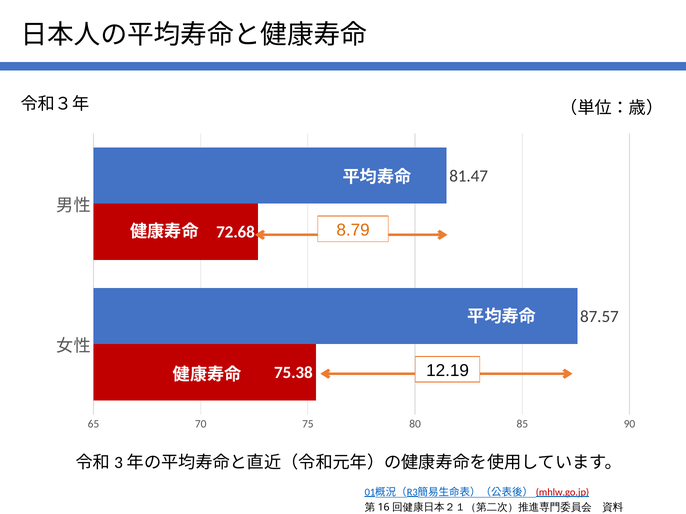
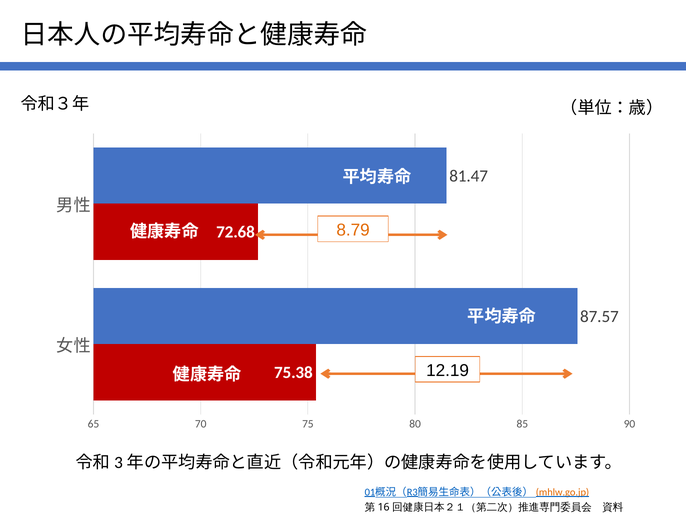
mhlw.go.jp colour: red -> orange
